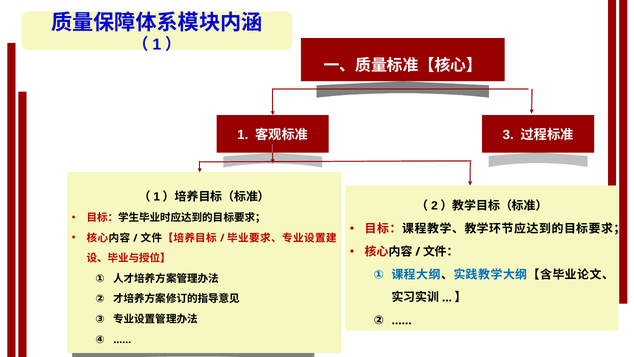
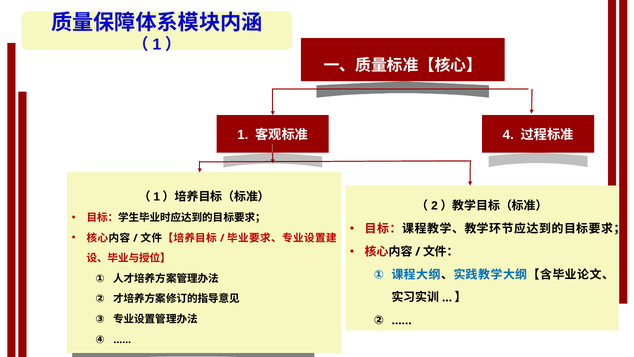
3: 3 -> 4
